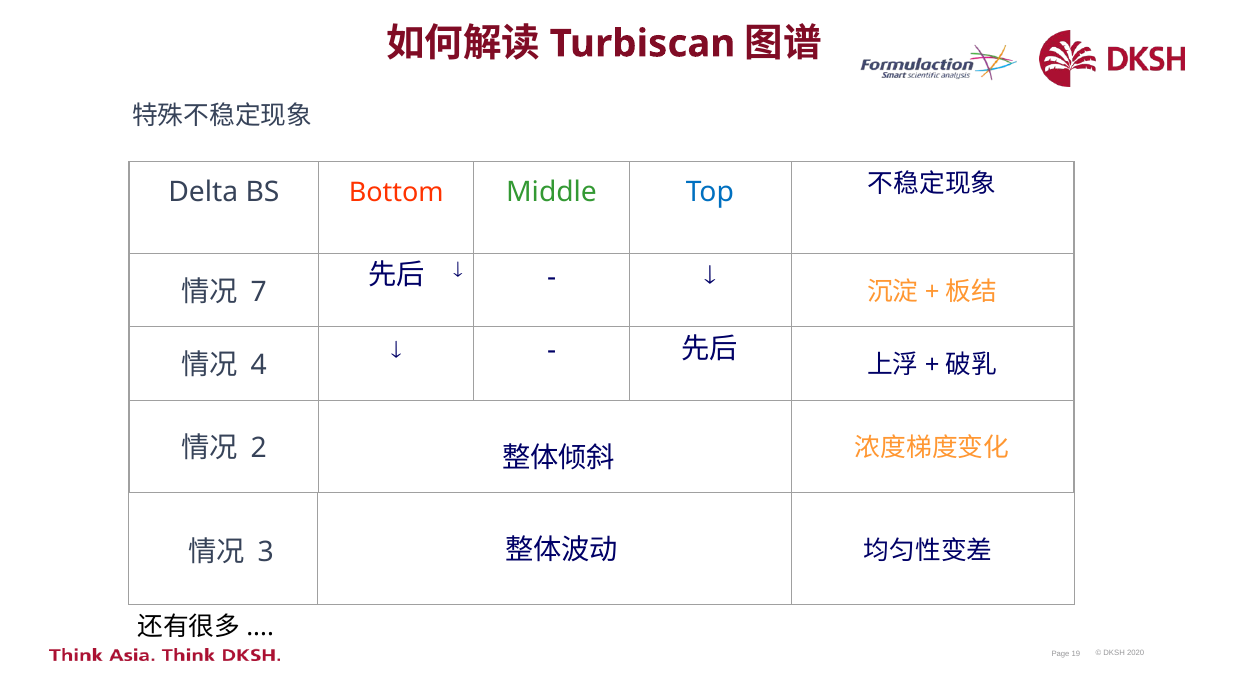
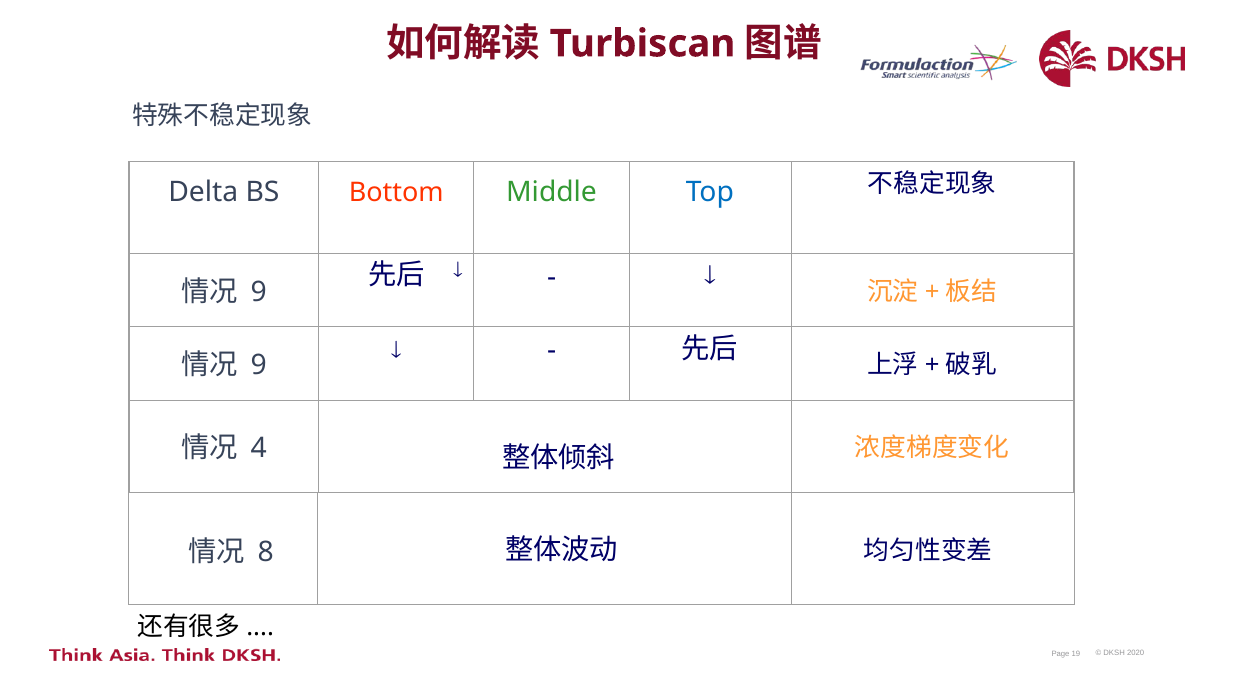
7 at (259, 292): 7 -> 9
4 at (259, 366): 4 -> 9
2: 2 -> 4
3: 3 -> 8
